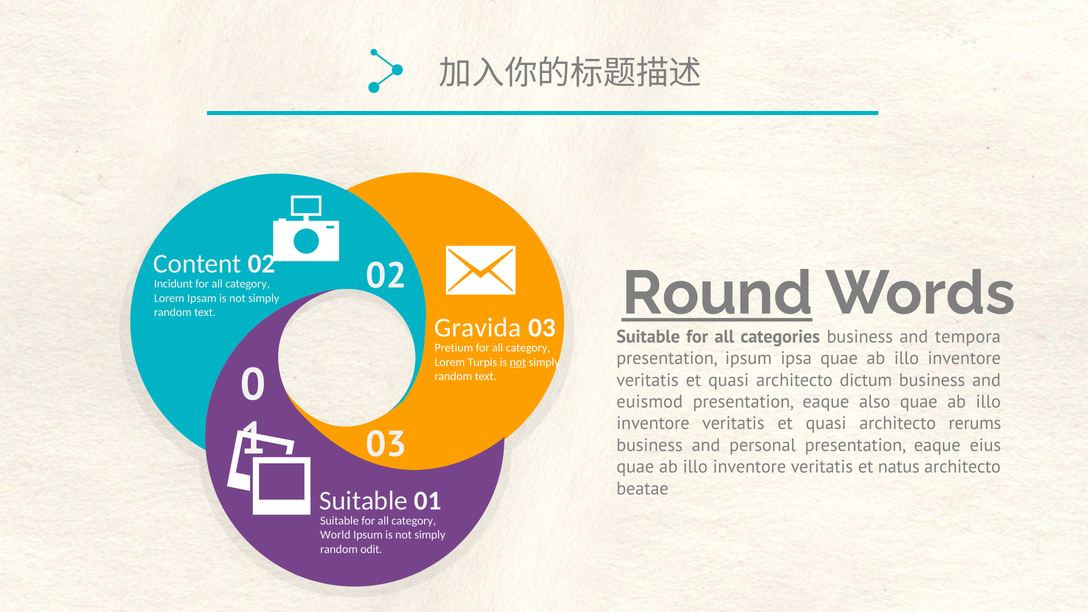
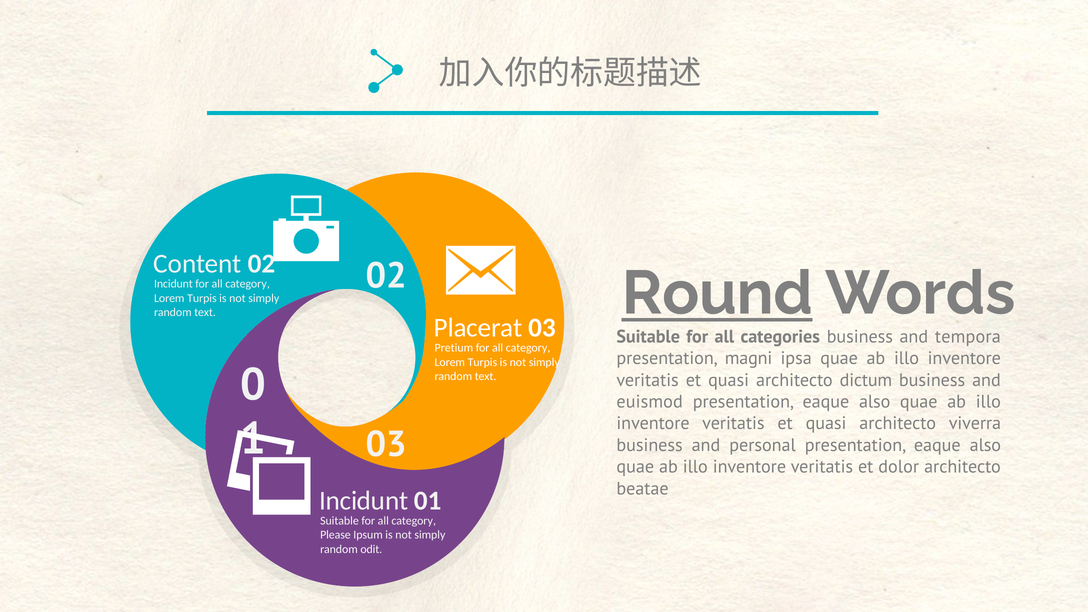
Ipsam at (202, 298): Ipsam -> Turpis
Gravida: Gravida -> Placerat
presentation ipsum: ipsum -> magni
not at (518, 362) underline: present -> none
rerums: rerums -> viverra
personal presentation eaque eius: eius -> also
natus: natus -> dolor
Suitable at (364, 501): Suitable -> Incidunt
World: World -> Please
